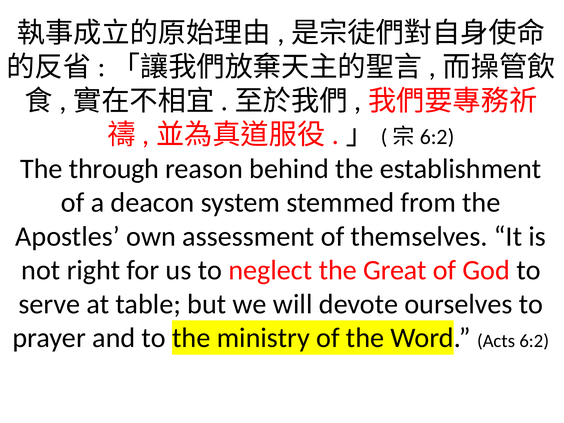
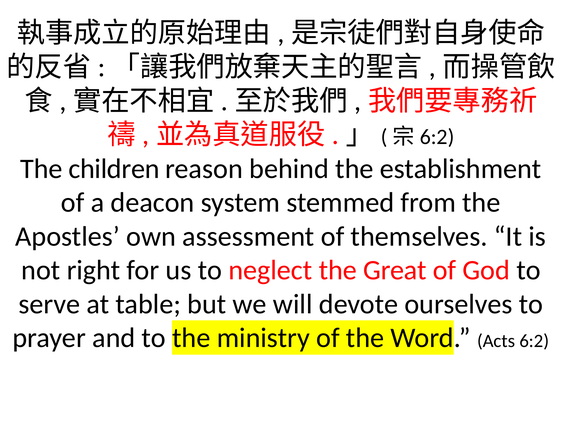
through: through -> children
